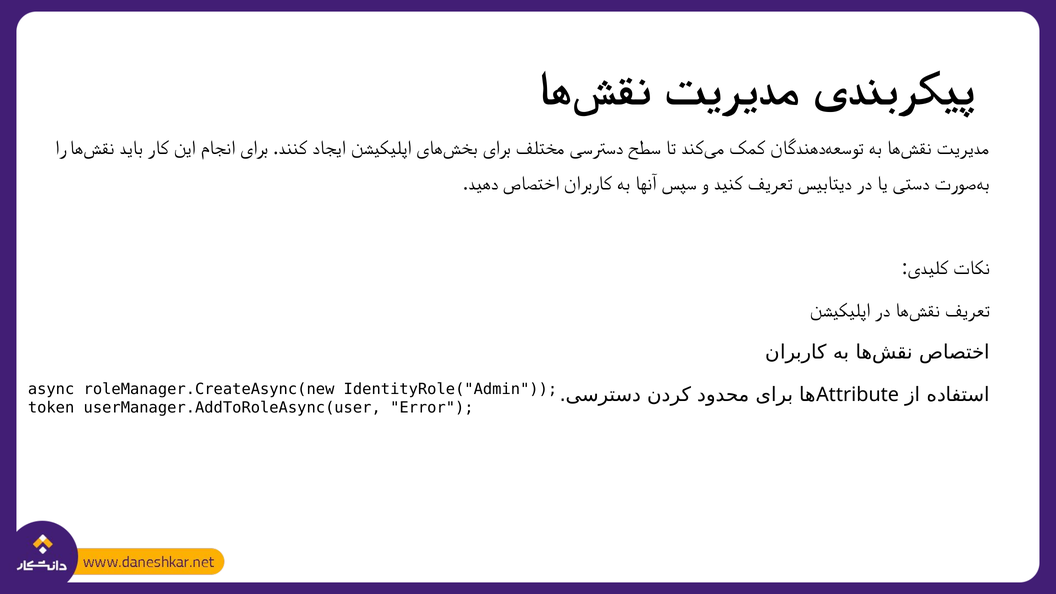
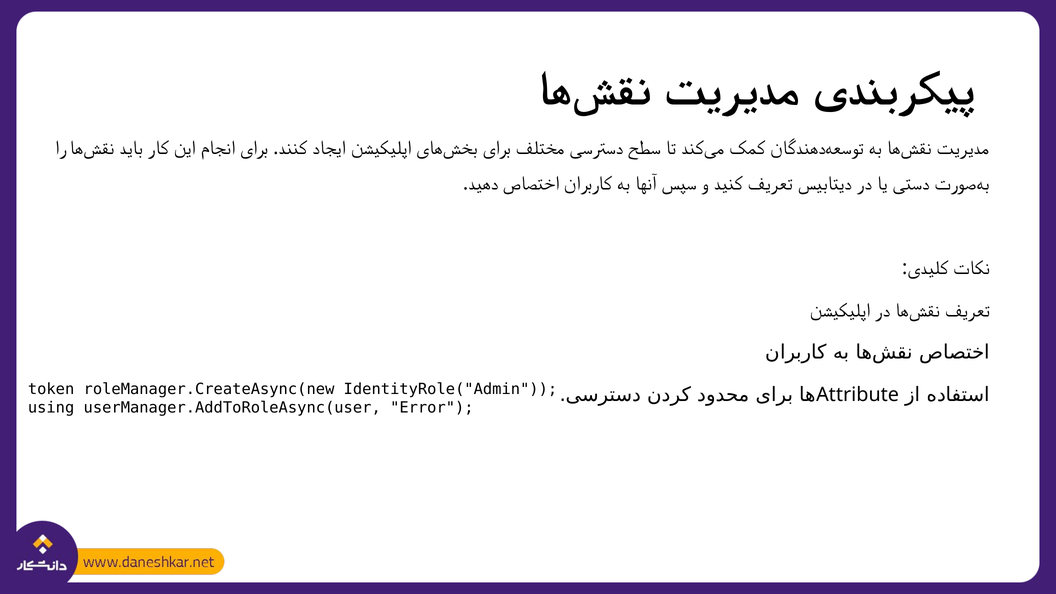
async: async -> token
token: token -> using
